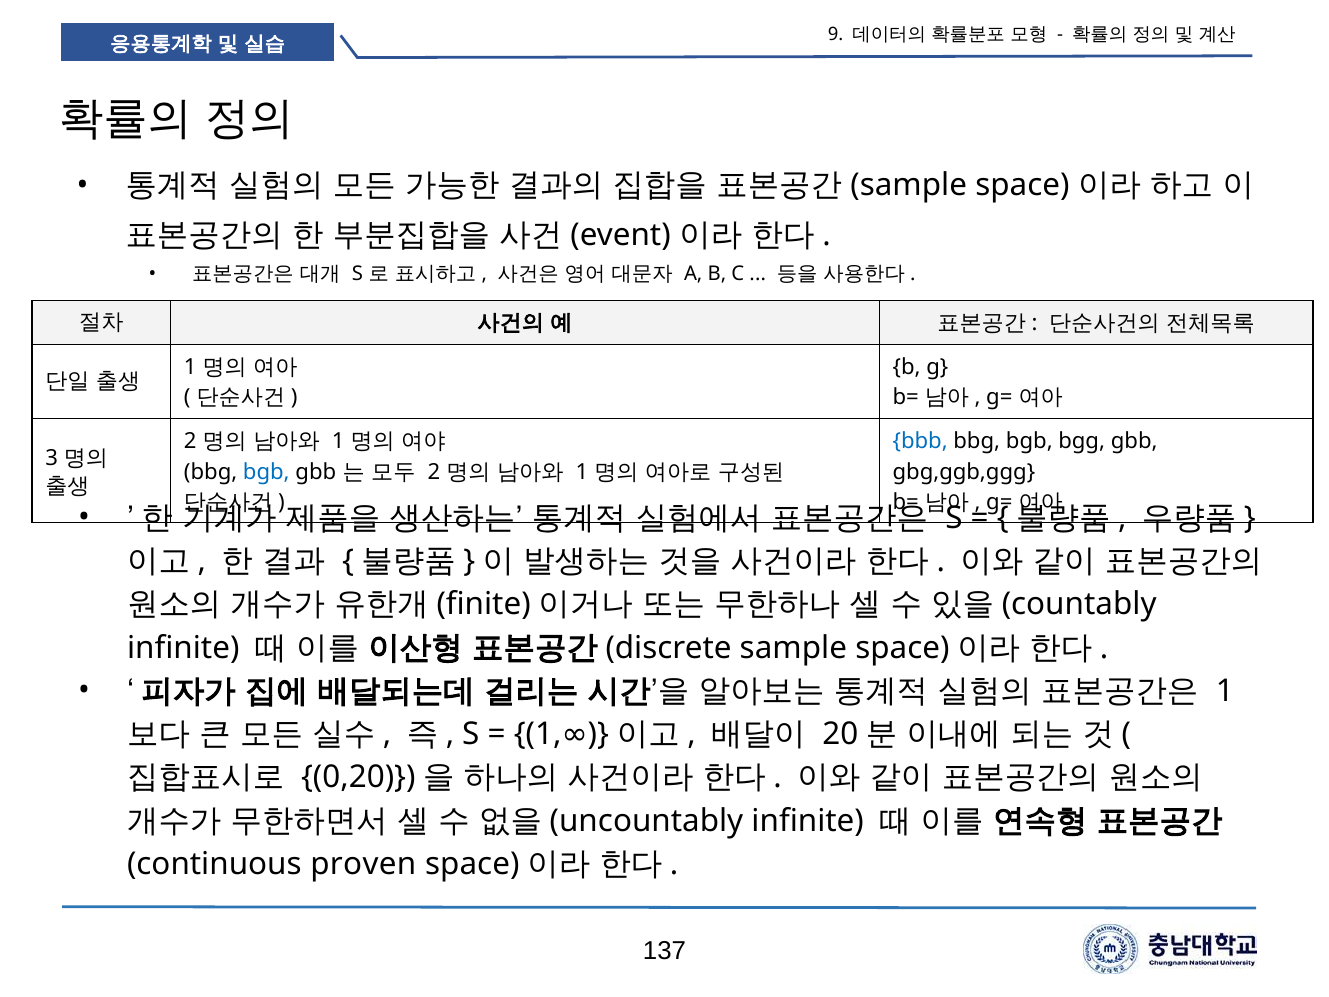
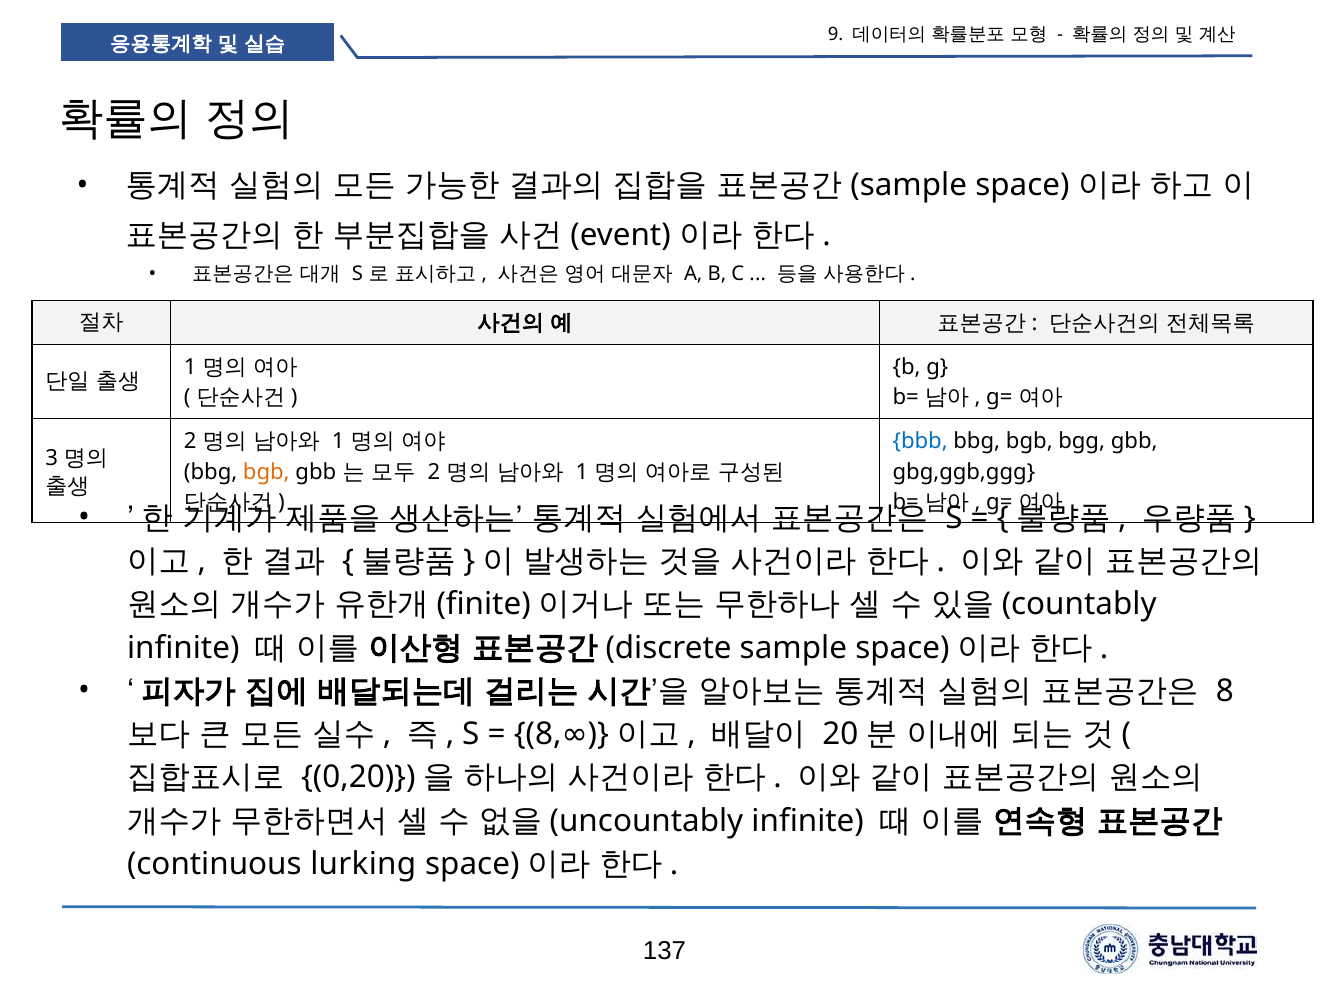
bgb at (266, 472) colour: blue -> orange
1 at (1225, 691): 1 -> 8
1 at (538, 734): 1 -> 8
proven: proven -> lurking
